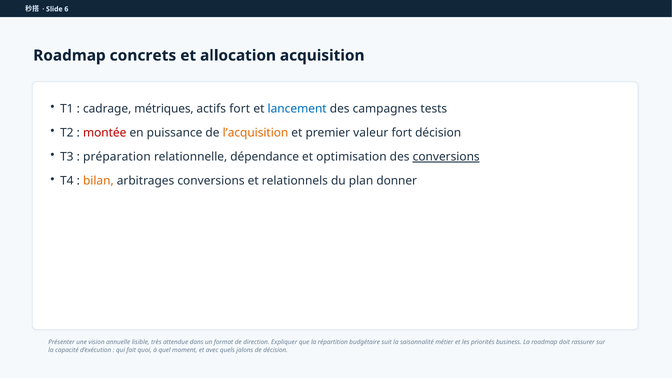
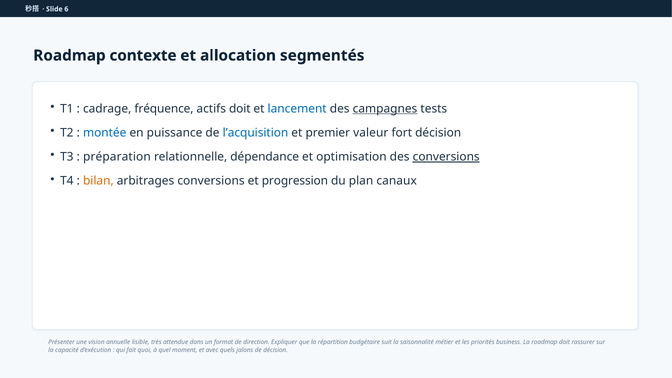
concrets: concrets -> contexte
acquisition: acquisition -> segmentés
métriques: métriques -> fréquence
actifs fort: fort -> doit
campagnes underline: none -> present
montée colour: red -> blue
l’acquisition colour: orange -> blue
relationnels: relationnels -> progression
donner: donner -> canaux
